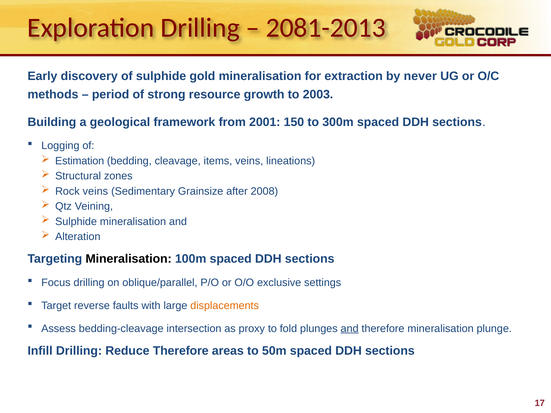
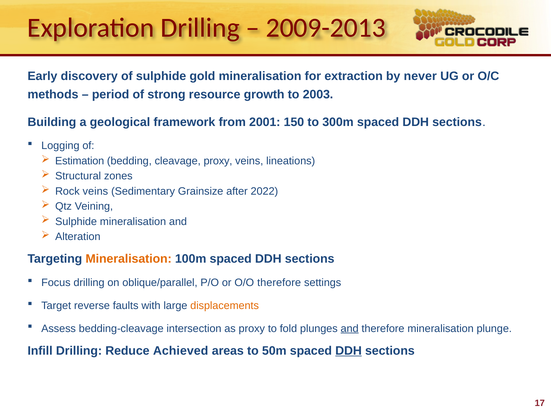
2081-2013: 2081-2013 -> 2009-2013
cleavage items: items -> proxy
2008: 2008 -> 2022
Mineralisation at (129, 259) colour: black -> orange
O/O exclusive: exclusive -> therefore
Reduce Therefore: Therefore -> Achieved
DDH at (349, 351) underline: none -> present
